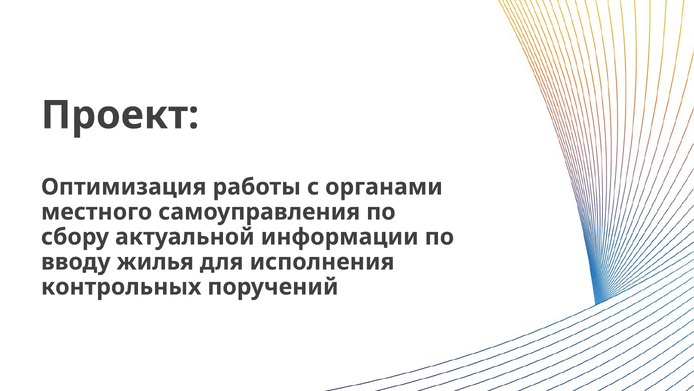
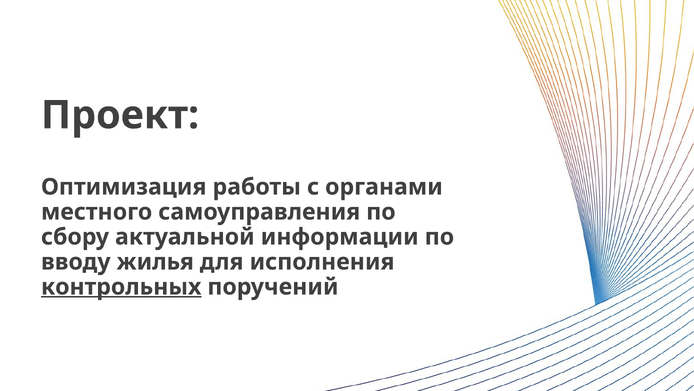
контрольных underline: none -> present
